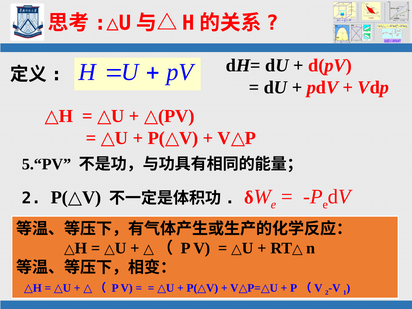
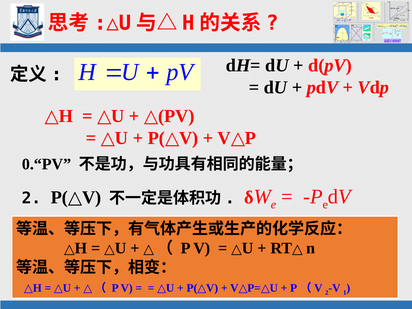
5.“PV: 5.“PV -> 0.“PV
